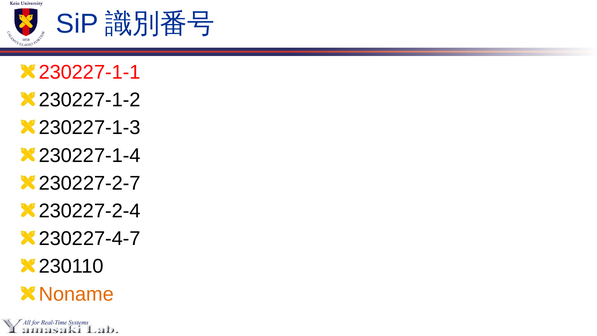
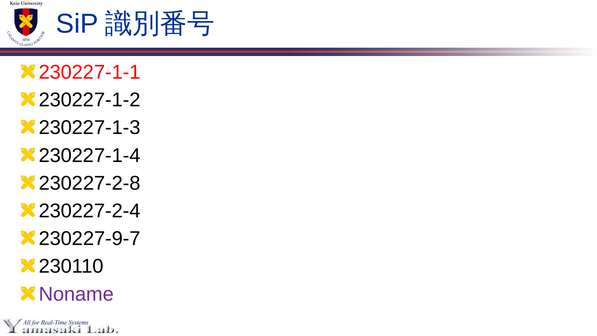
230227-2-7: 230227-2-7 -> 230227-2-8
230227-4-7: 230227-4-7 -> 230227-9-7
Noname colour: orange -> purple
